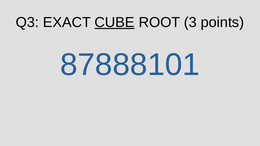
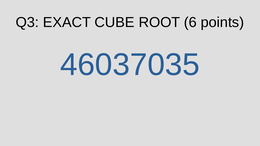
CUBE underline: present -> none
3: 3 -> 6
87888101: 87888101 -> 46037035
